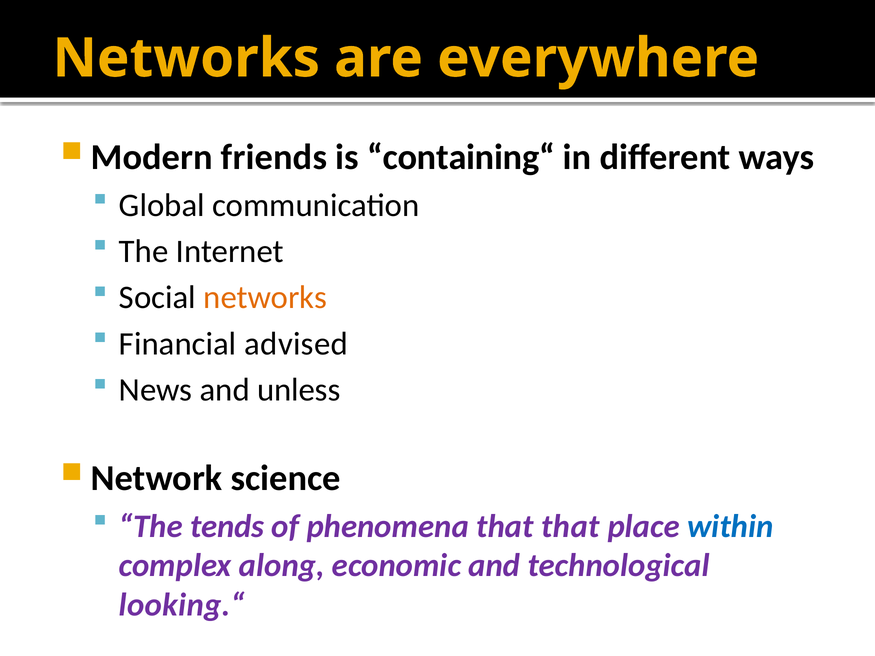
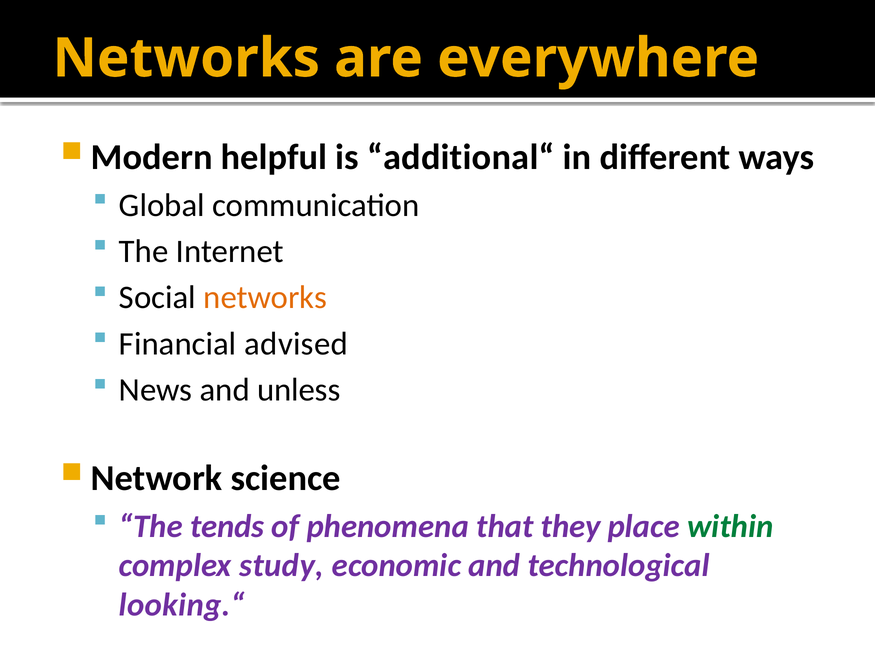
friends: friends -> helpful
containing“: containing“ -> additional“
that that: that -> they
within colour: blue -> green
along: along -> study
